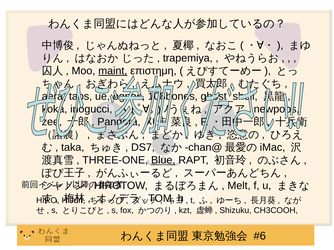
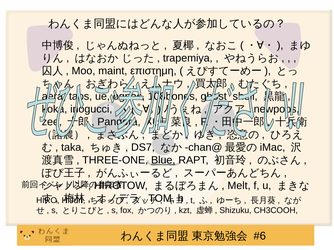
maint underline: present -> none
